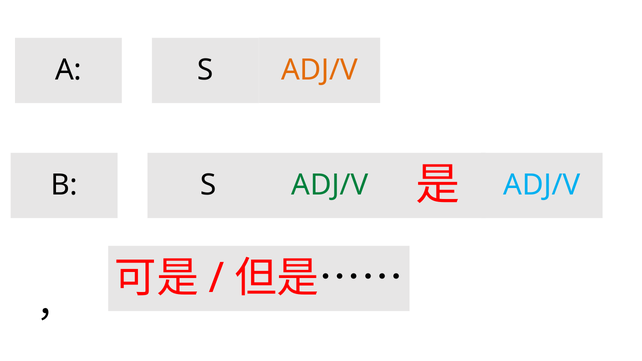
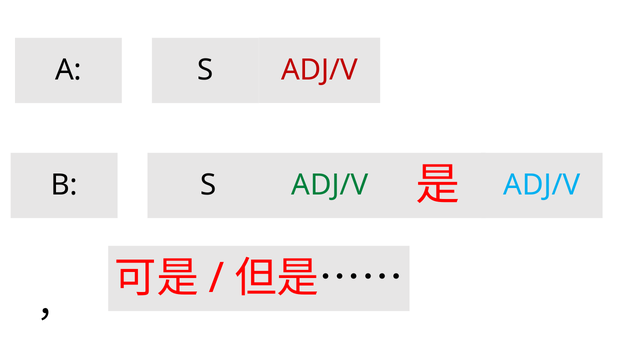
ADJ/V at (320, 70) colour: orange -> red
